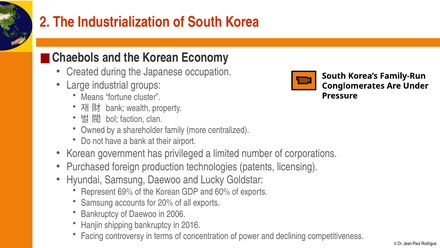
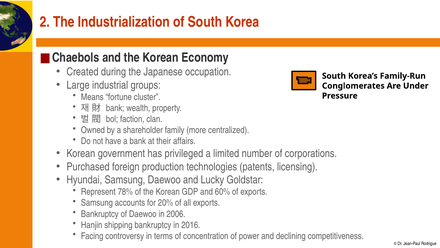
airport: airport -> affairs
69%: 69% -> 78%
